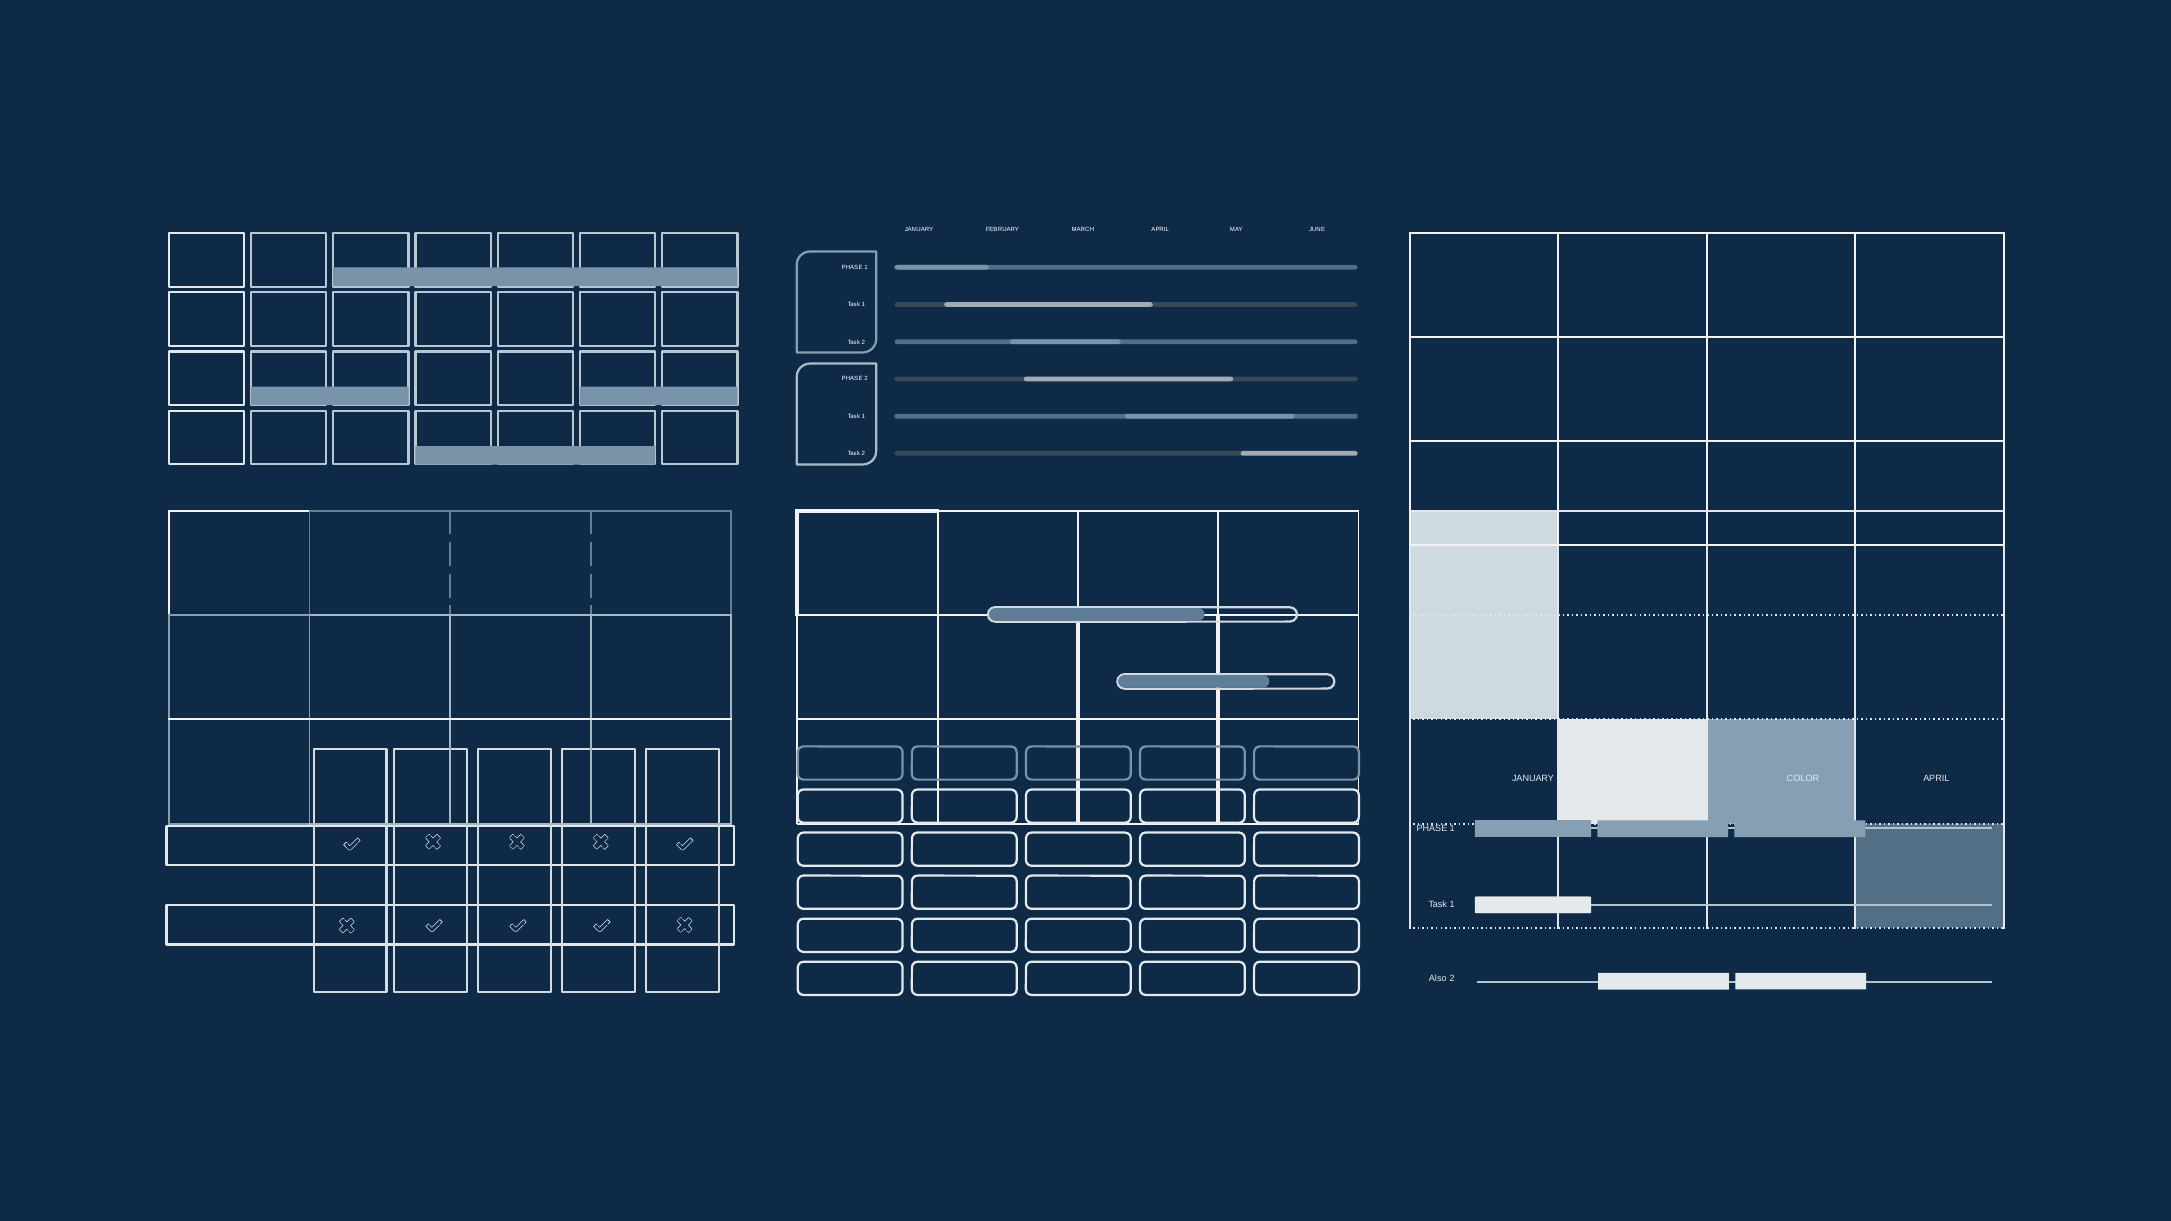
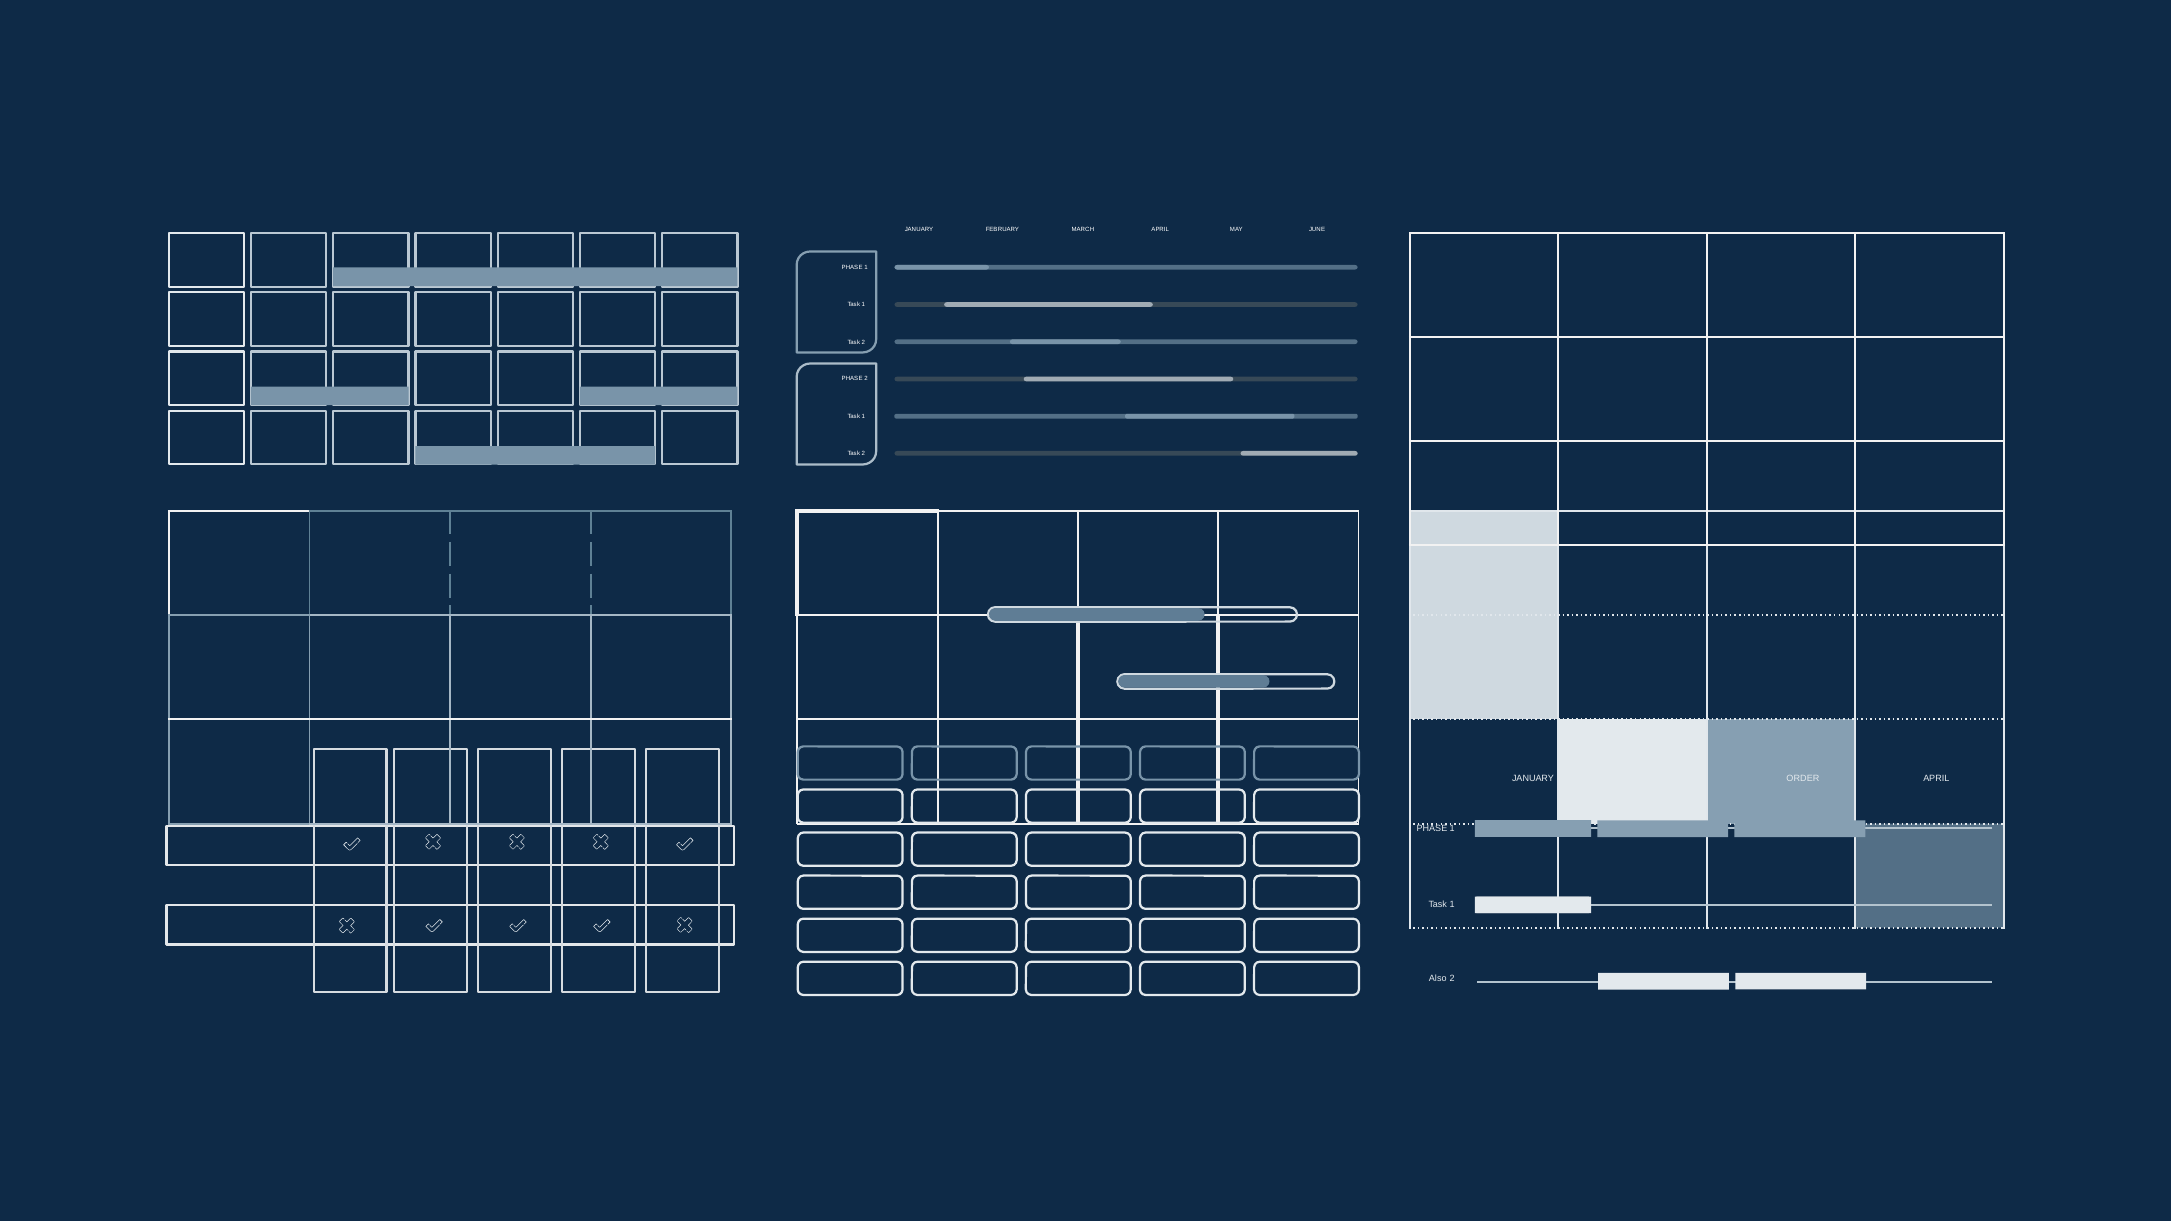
COLOR: COLOR -> ORDER
